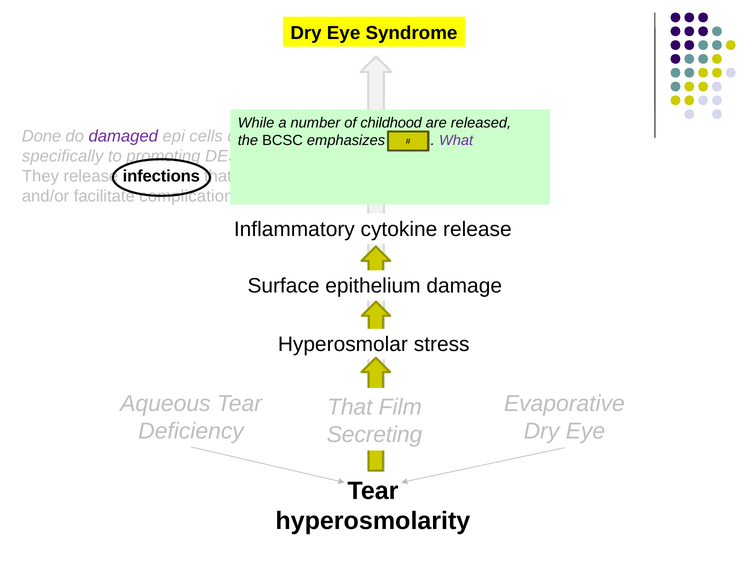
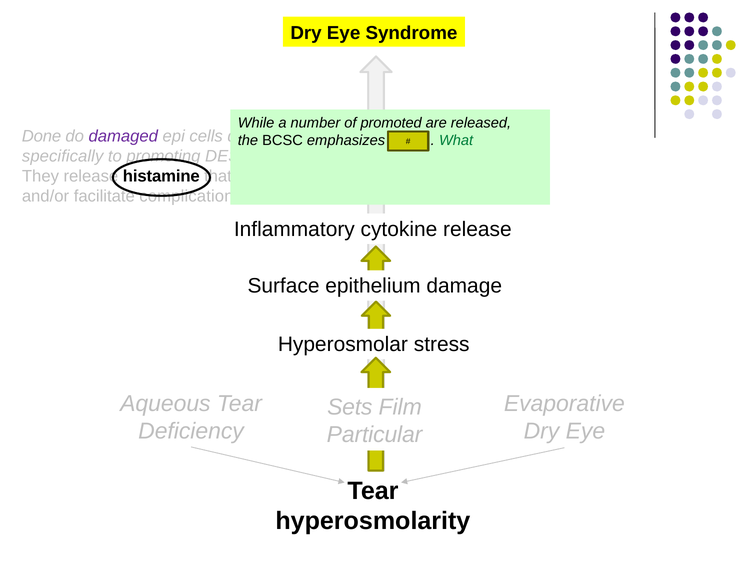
childhood: childhood -> promoted
What colour: purple -> green
infections: infections -> histamine
That at (350, 407): That -> Sets
Secreting: Secreting -> Particular
